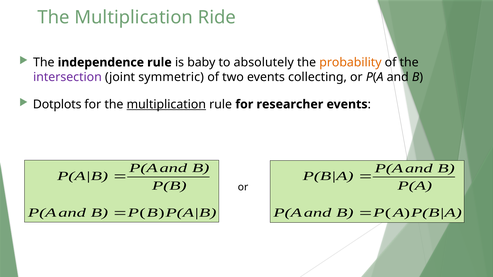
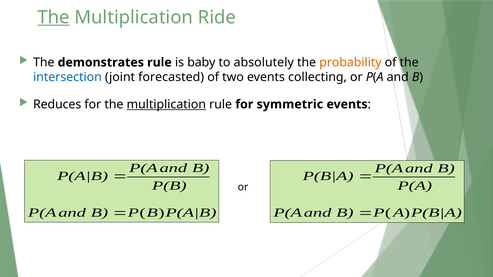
The at (54, 17) underline: none -> present
independence: independence -> demonstrates
intersection colour: purple -> blue
symmetric: symmetric -> forecasted
Dotplots: Dotplots -> Reduces
researcher: researcher -> symmetric
